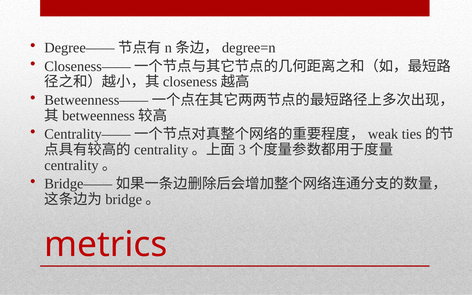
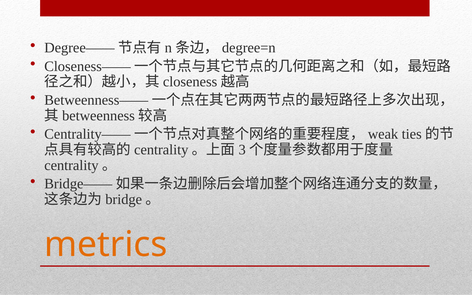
metrics colour: red -> orange
